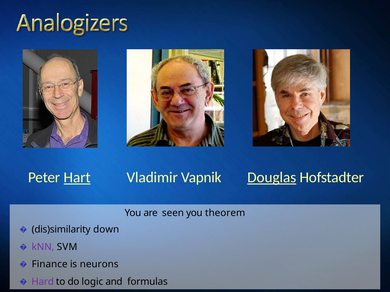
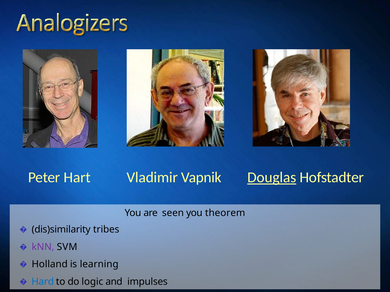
Hart underline: present -> none
down: down -> tribes
Finance: Finance -> Holland
neurons: neurons -> learning
Hard colour: purple -> blue
formulas: formulas -> impulses
